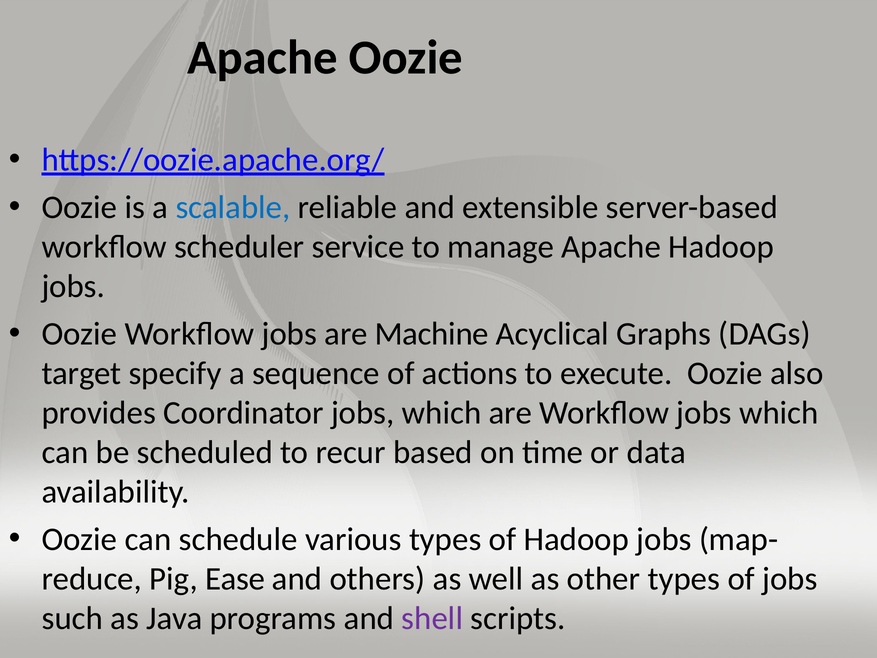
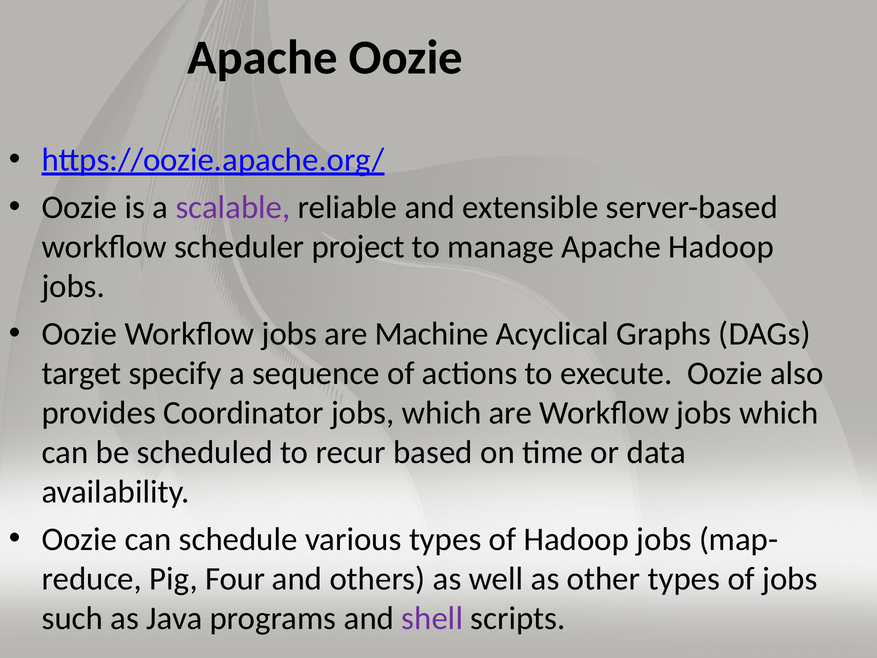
scalable colour: blue -> purple
service: service -> project
Ease: Ease -> Four
